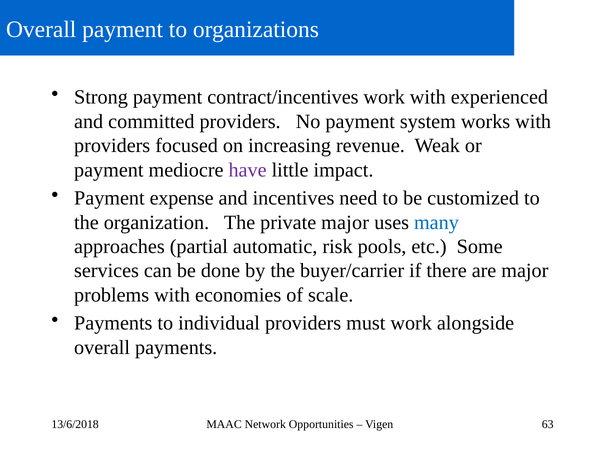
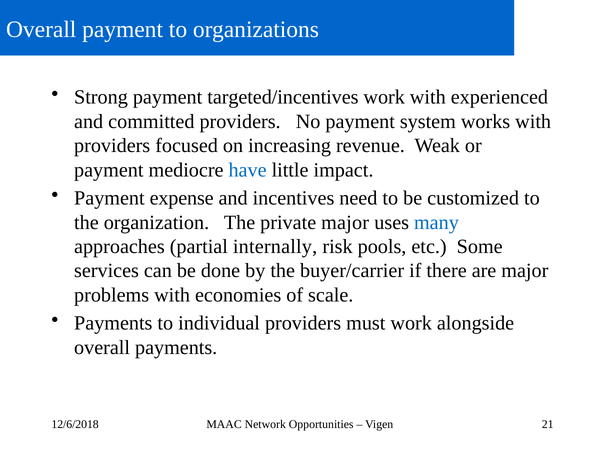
contract/incentives: contract/incentives -> targeted/incentives
have colour: purple -> blue
automatic: automatic -> internally
13/6/2018: 13/6/2018 -> 12/6/2018
63: 63 -> 21
